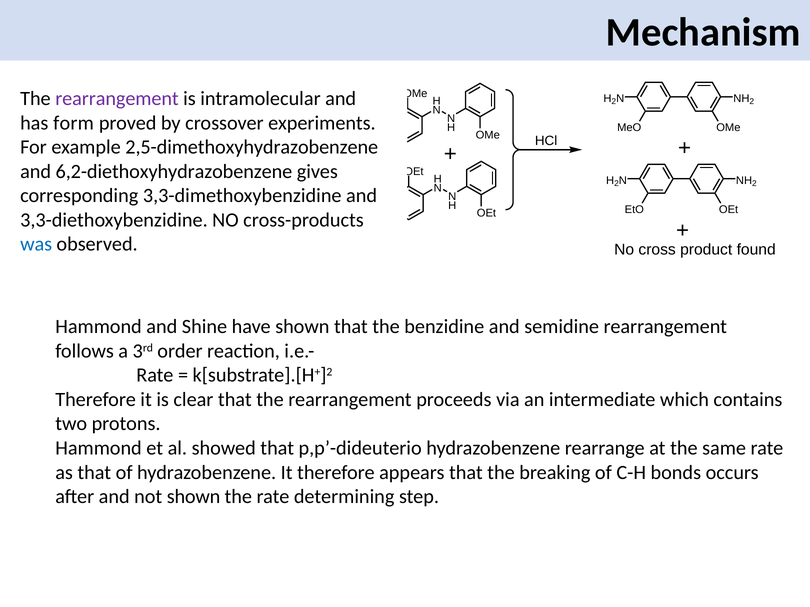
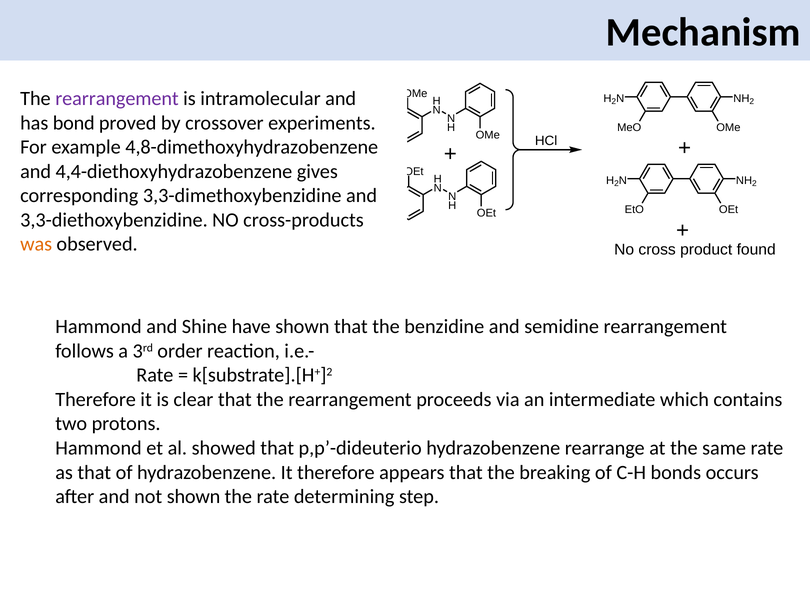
form: form -> bond
2,5-dimethoxyhydrazobenzene: 2,5-dimethoxyhydrazobenzene -> 4,8-dimethoxyhydrazobenzene
6,2-diethoxyhydrazobenzene: 6,2-diethoxyhydrazobenzene -> 4,4-diethoxyhydrazobenzene
was colour: blue -> orange
